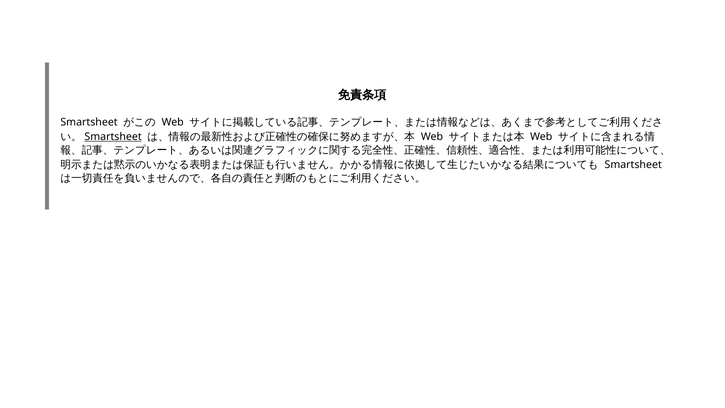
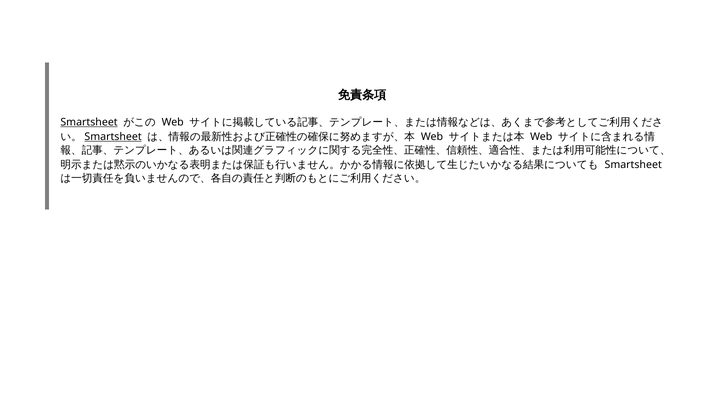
Smartsheet at (89, 122) underline: none -> present
